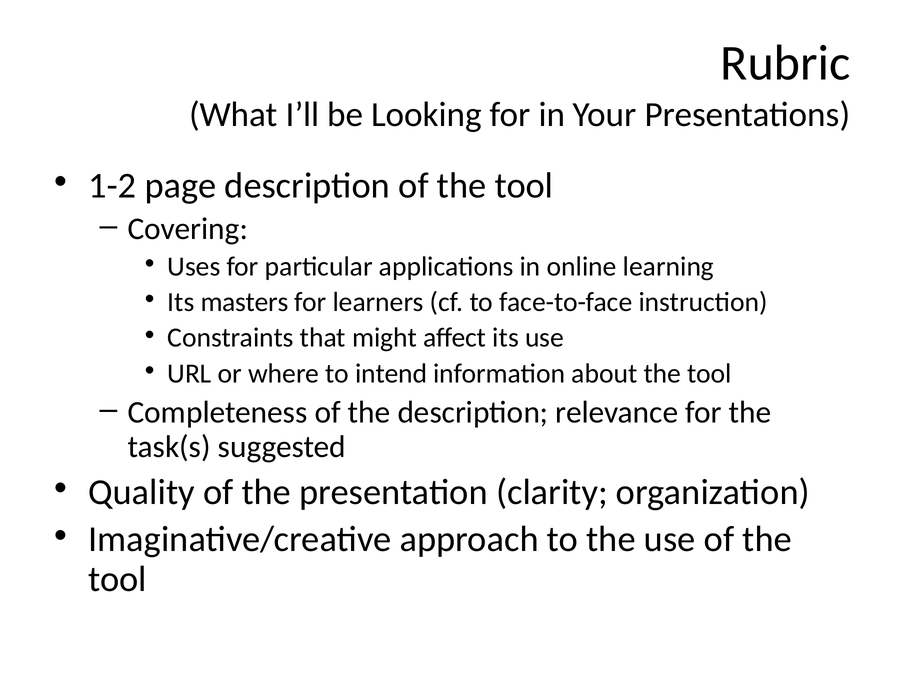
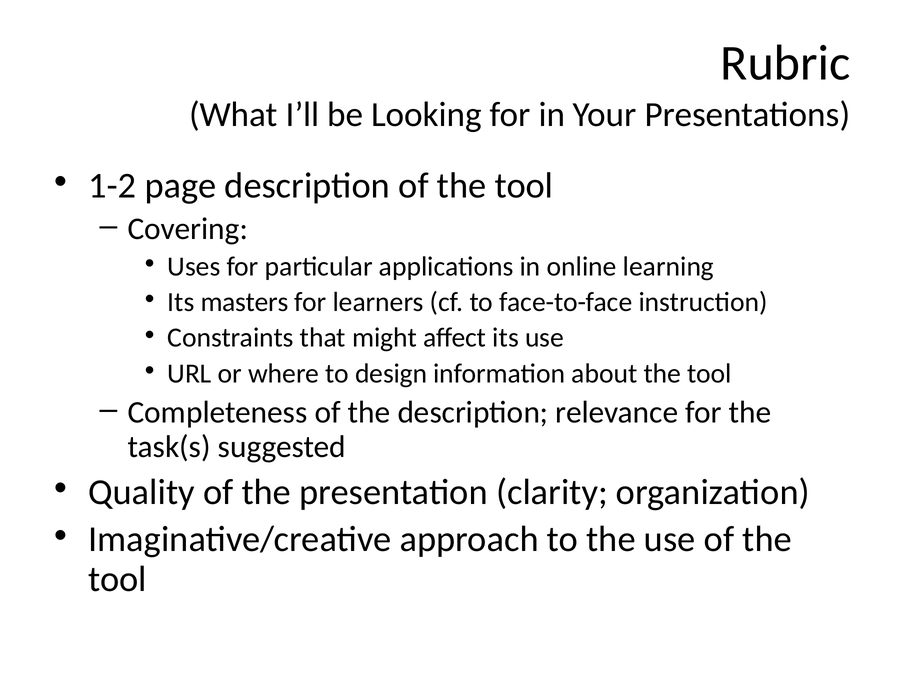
intend: intend -> design
